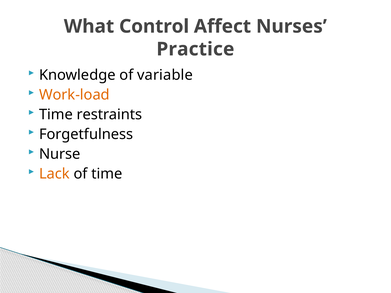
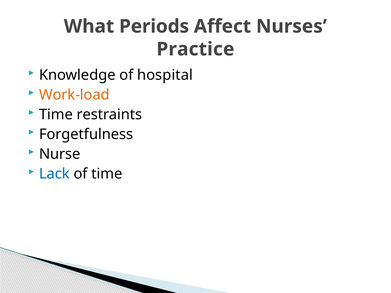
Control: Control -> Periods
variable: variable -> hospital
Lack colour: orange -> blue
